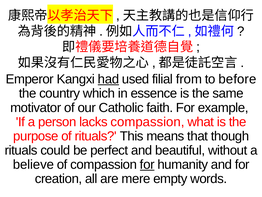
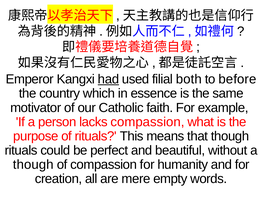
from: from -> both
believe at (33, 164): believe -> though
for at (147, 164) underline: present -> none
